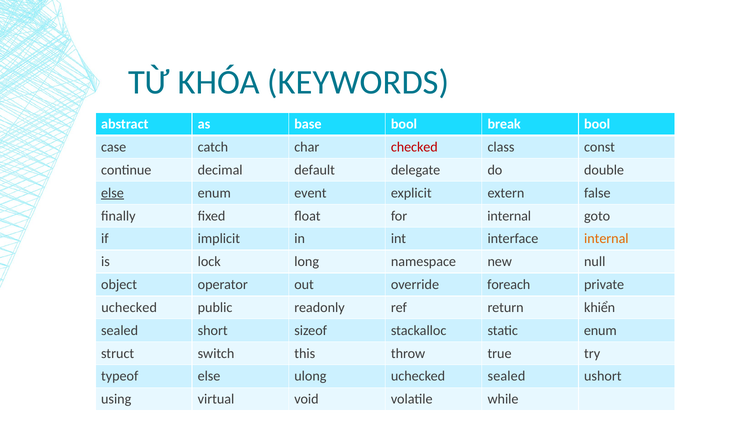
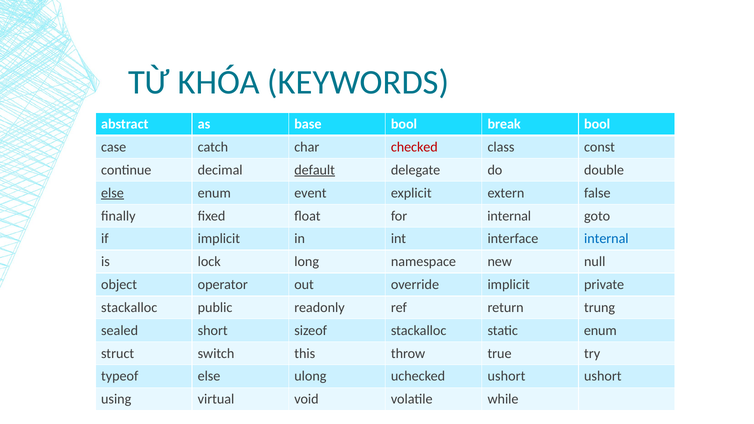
default underline: none -> present
internal at (606, 239) colour: orange -> blue
override foreach: foreach -> implicit
uchecked at (129, 308): uchecked -> stackalloc
khiển: khiển -> trung
uchecked sealed: sealed -> ushort
